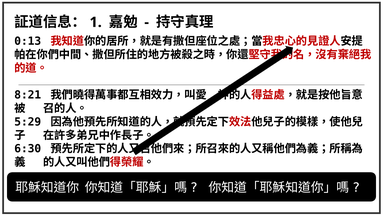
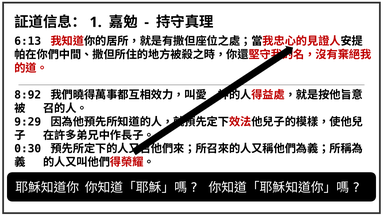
0:13: 0:13 -> 6:13
8:21: 8:21 -> 8:92
5:29: 5:29 -> 9:29
6:30: 6:30 -> 0:30
